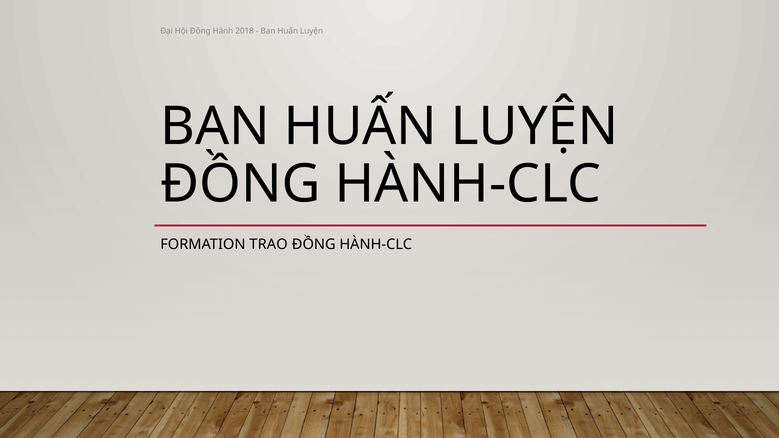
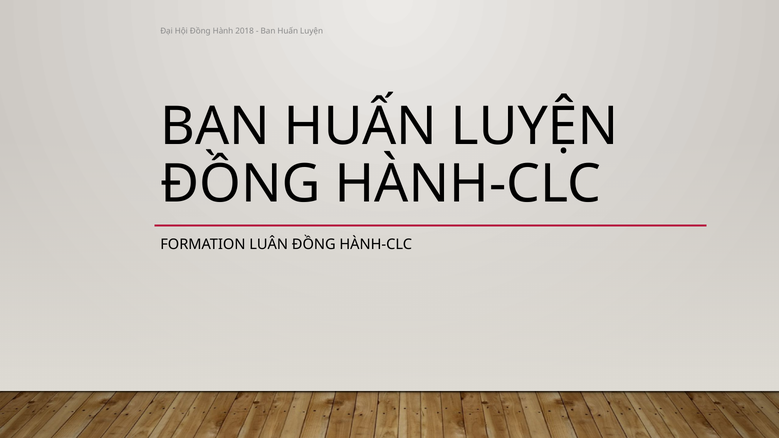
TRAO: TRAO -> LUÂN
